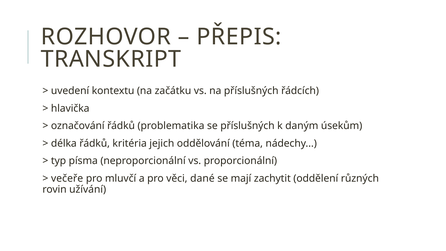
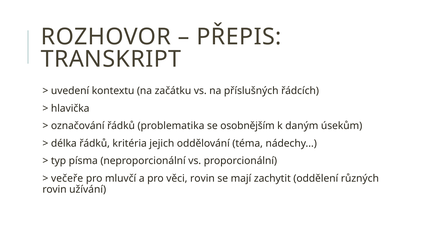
se příslušných: příslušných -> osobnějším
věci dané: dané -> rovin
